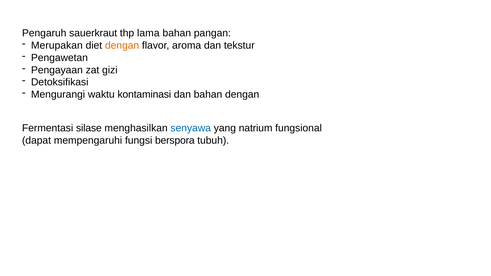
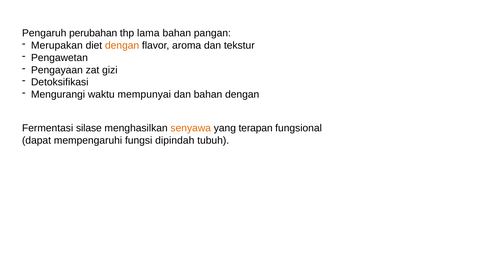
sauerkraut: sauerkraut -> perubahan
kontaminasi: kontaminasi -> mempunyai
senyawa colour: blue -> orange
natrium: natrium -> terapan
berspora: berspora -> dipindah
